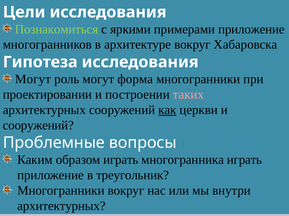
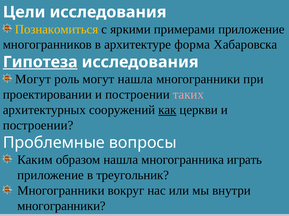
Познакомиться colour: light green -> yellow
архитектуре вокруг: вокруг -> форма
Гипотеза underline: none -> present
могут форма: форма -> нашла
сооружений at (38, 126): сооружений -> построении
образом играть: играть -> нашла
архитектурных at (61, 207): архитектурных -> многогранники
